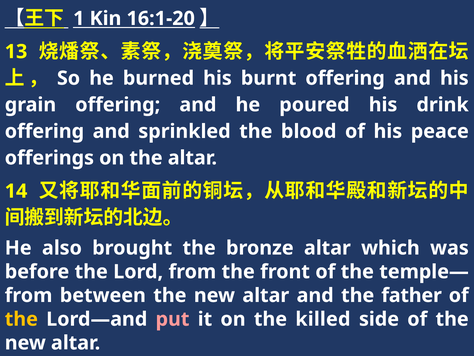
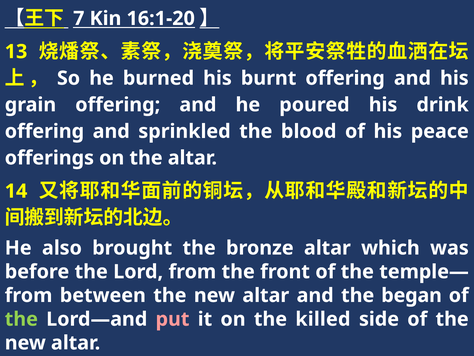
1: 1 -> 7
father: father -> began
the at (21, 319) colour: yellow -> light green
